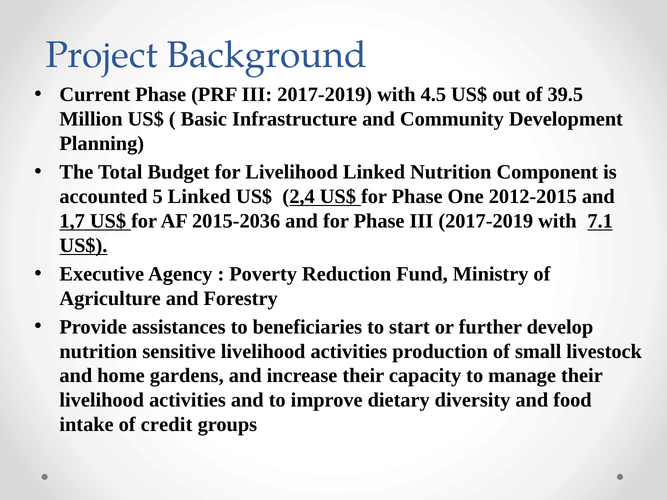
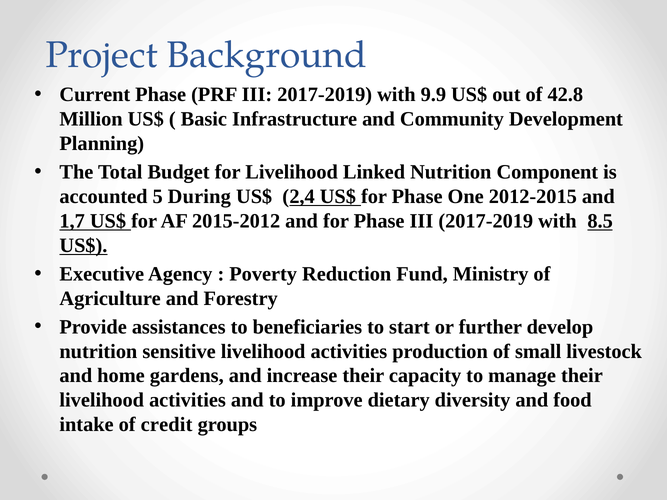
4.5: 4.5 -> 9.9
39.5: 39.5 -> 42.8
5 Linked: Linked -> During
2015-2036: 2015-2036 -> 2015-2012
7.1: 7.1 -> 8.5
